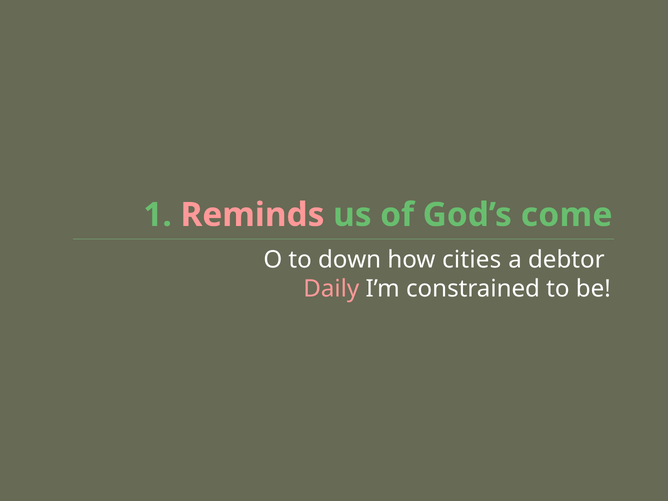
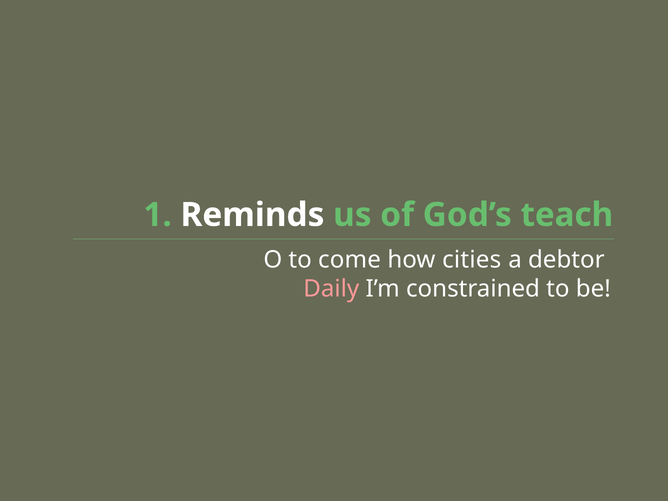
Reminds colour: pink -> white
come: come -> teach
down: down -> come
